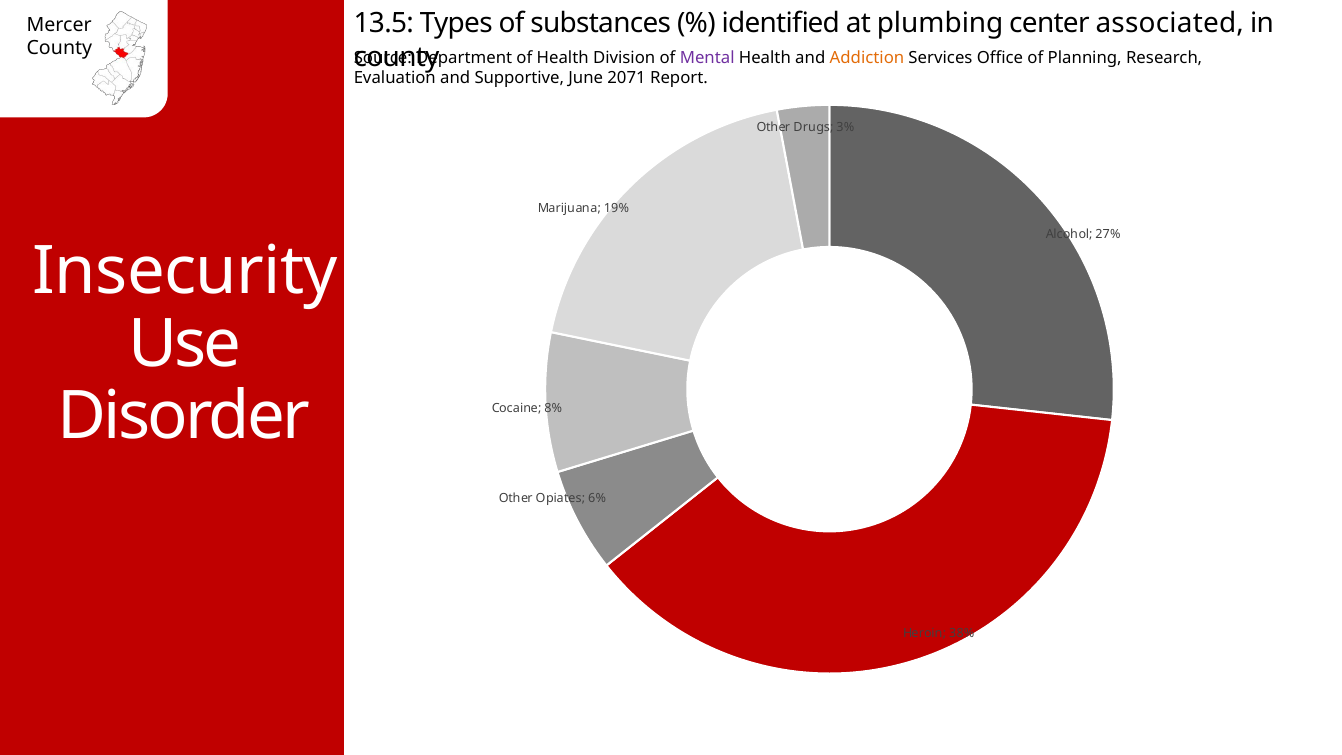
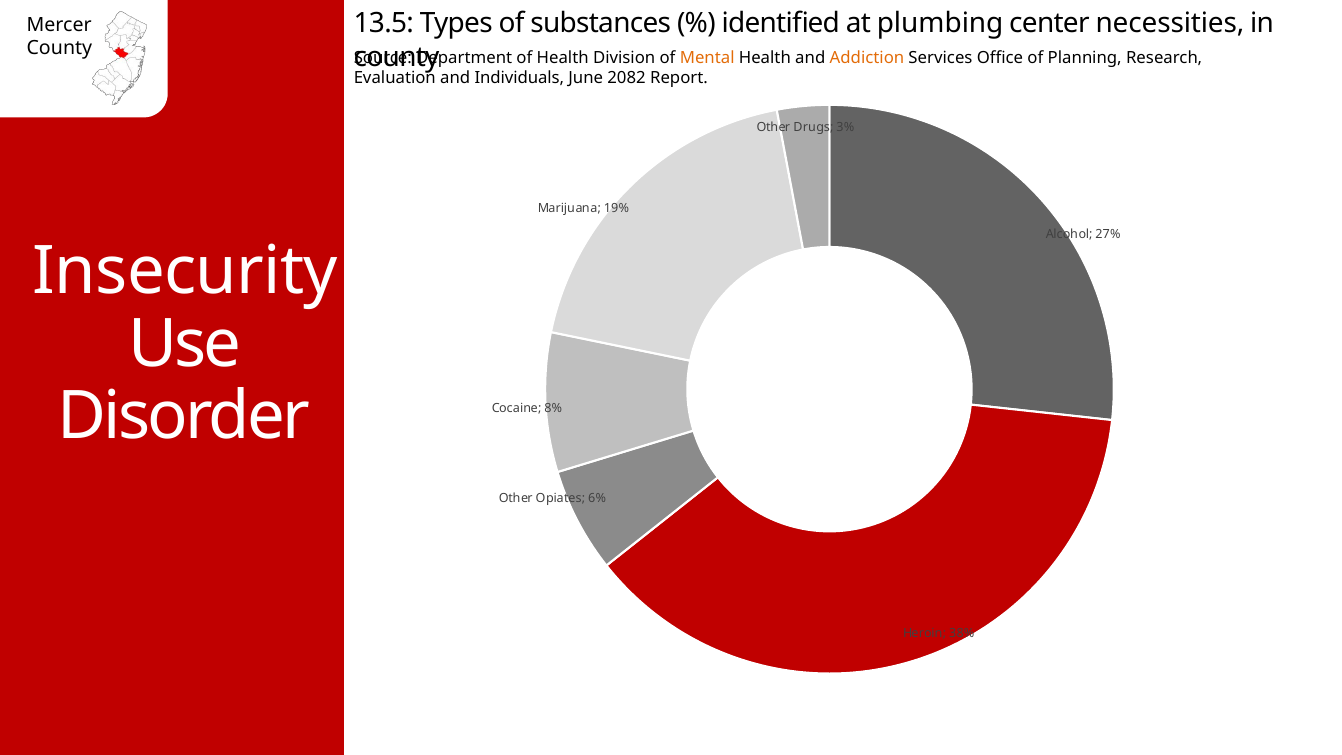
associated: associated -> necessities
Mental colour: purple -> orange
Supportive: Supportive -> Individuals
2071: 2071 -> 2082
